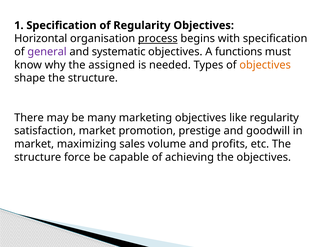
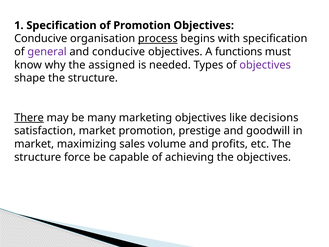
of Regularity: Regularity -> Promotion
Horizontal at (41, 39): Horizontal -> Conducive
and systematic: systematic -> conducive
objectives at (265, 65) colour: orange -> purple
There underline: none -> present
like regularity: regularity -> decisions
